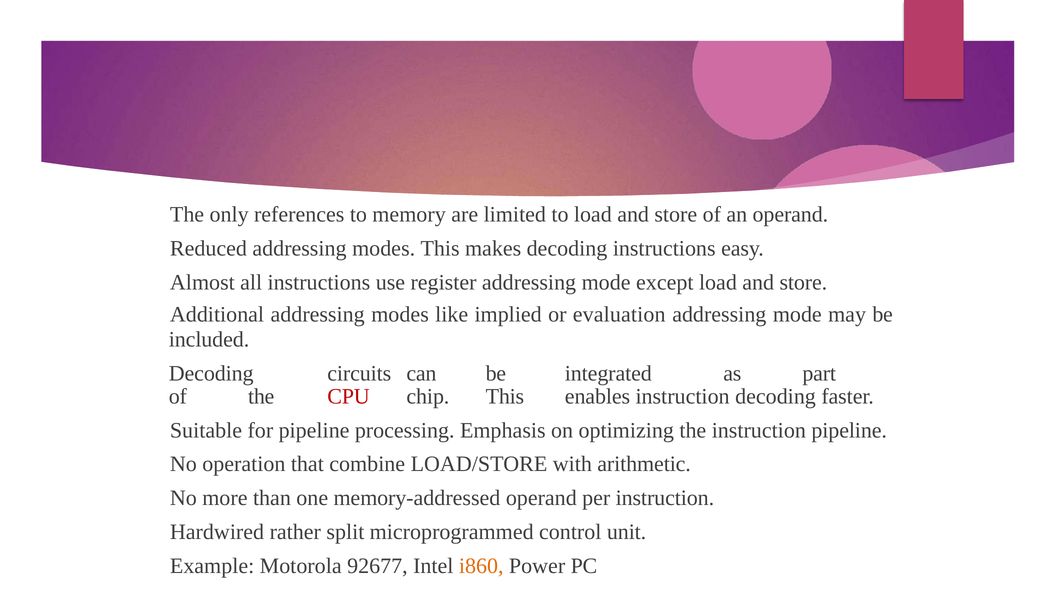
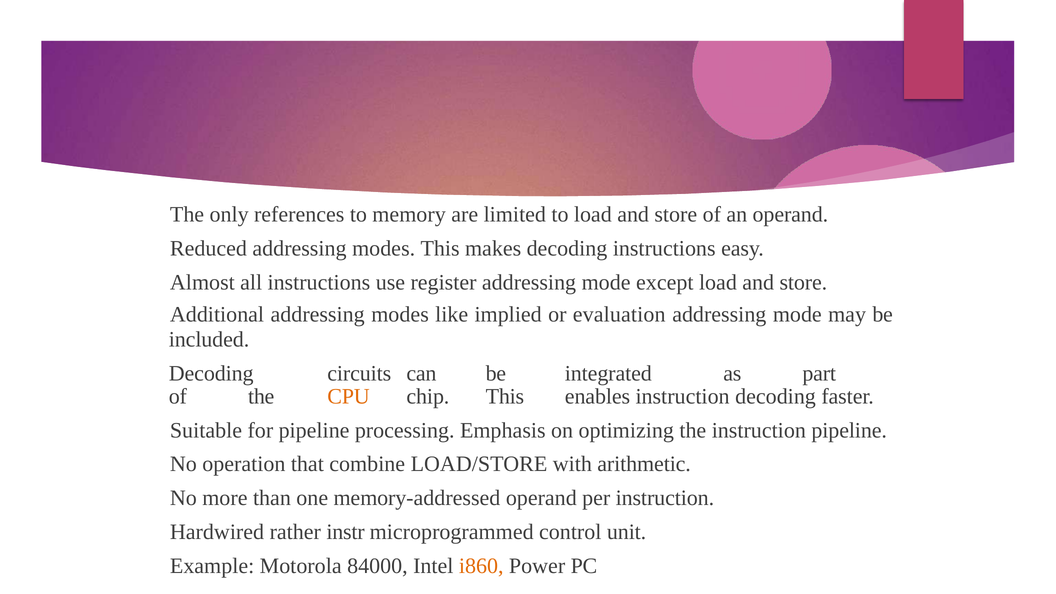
CPU colour: red -> orange
split: split -> instr
92677: 92677 -> 84000
